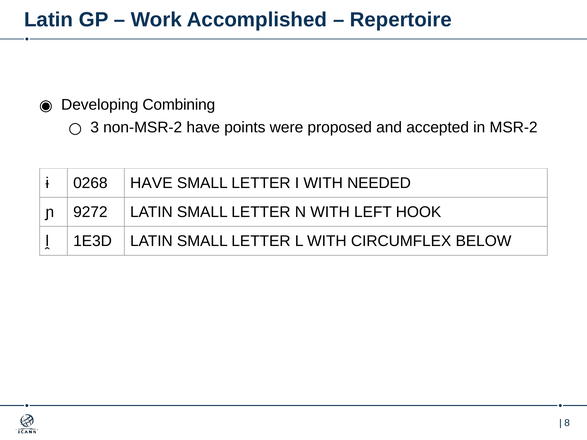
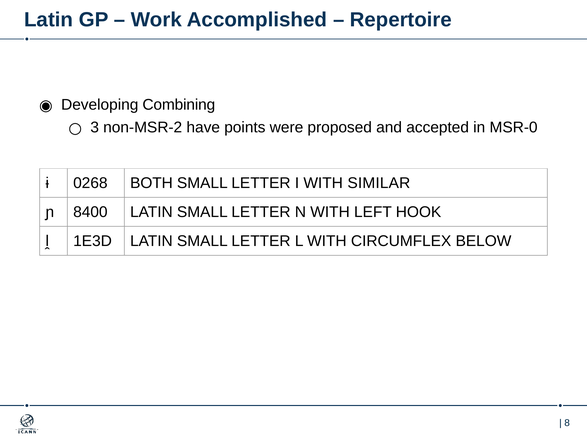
MSR-2: MSR-2 -> MSR-0
0268 HAVE: HAVE -> BOTH
NEEDED: NEEDED -> SIMILAR
9272: 9272 -> 8400
